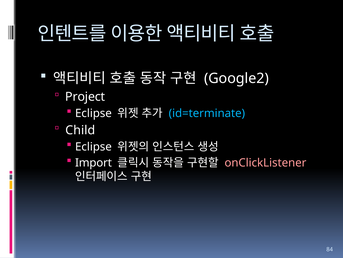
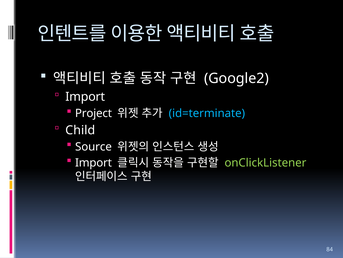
Project at (85, 97): Project -> Import
Eclipse at (93, 113): Eclipse -> Project
Eclipse at (93, 146): Eclipse -> Source
onClickListener colour: pink -> light green
